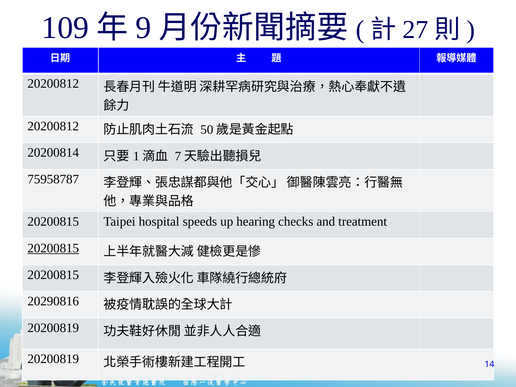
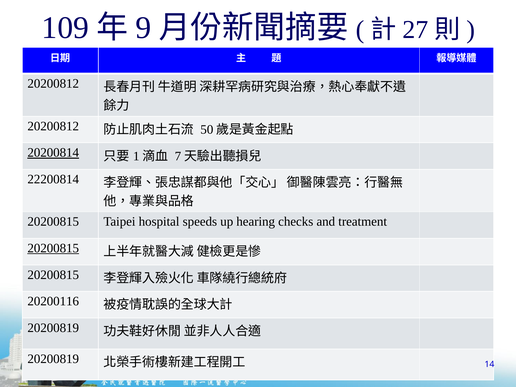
20200814 underline: none -> present
75958787: 75958787 -> 22200814
20290816: 20290816 -> 20200116
